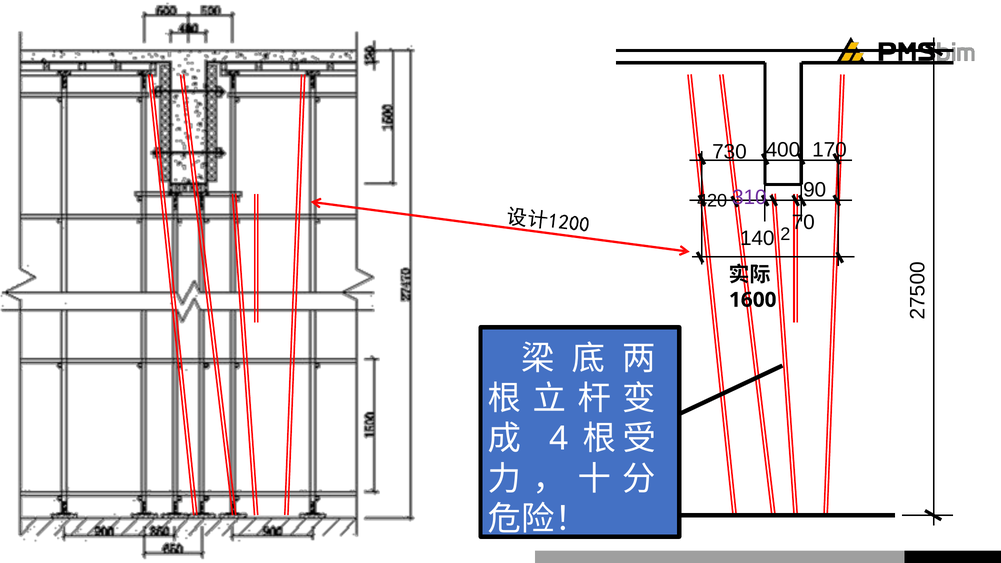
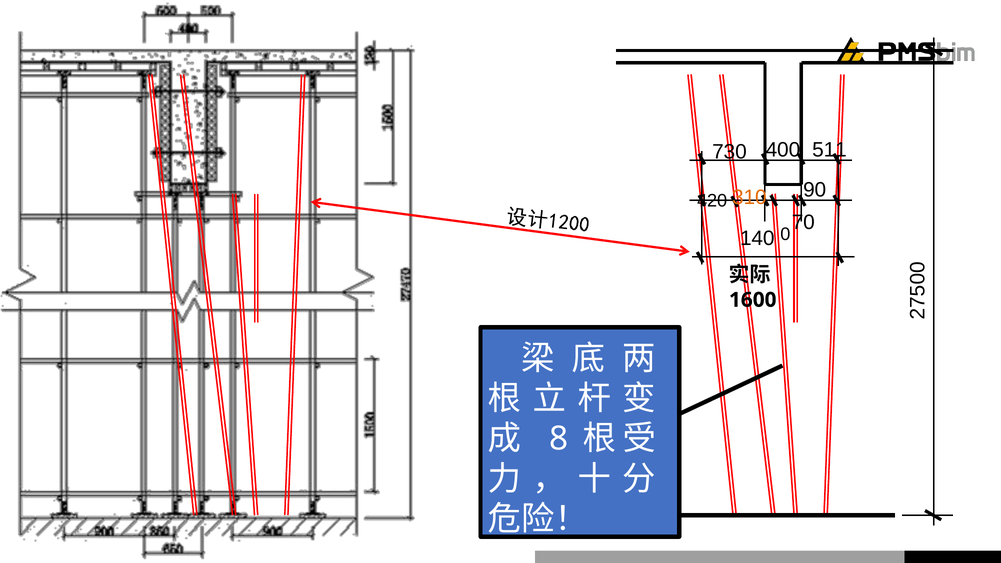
170: 170 -> 511
310 colour: purple -> orange
140 2: 2 -> 0
4: 4 -> 8
